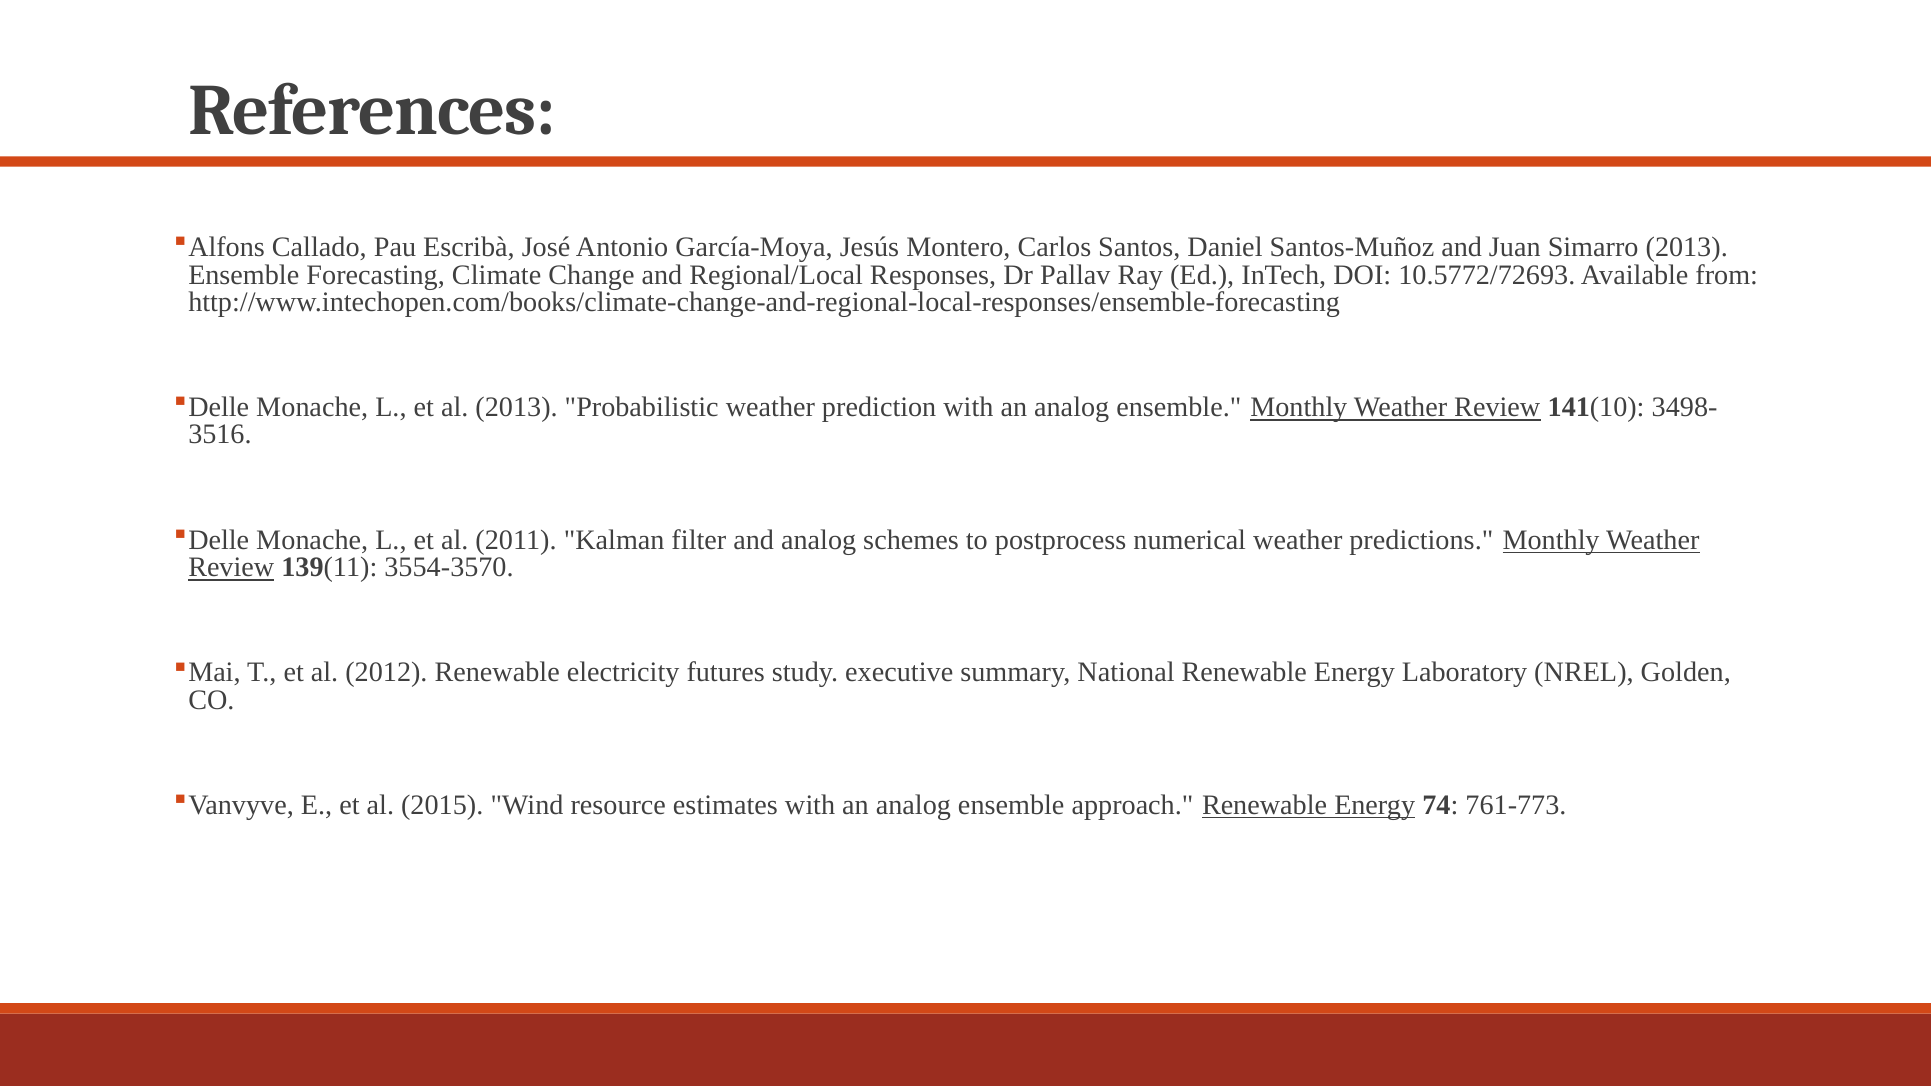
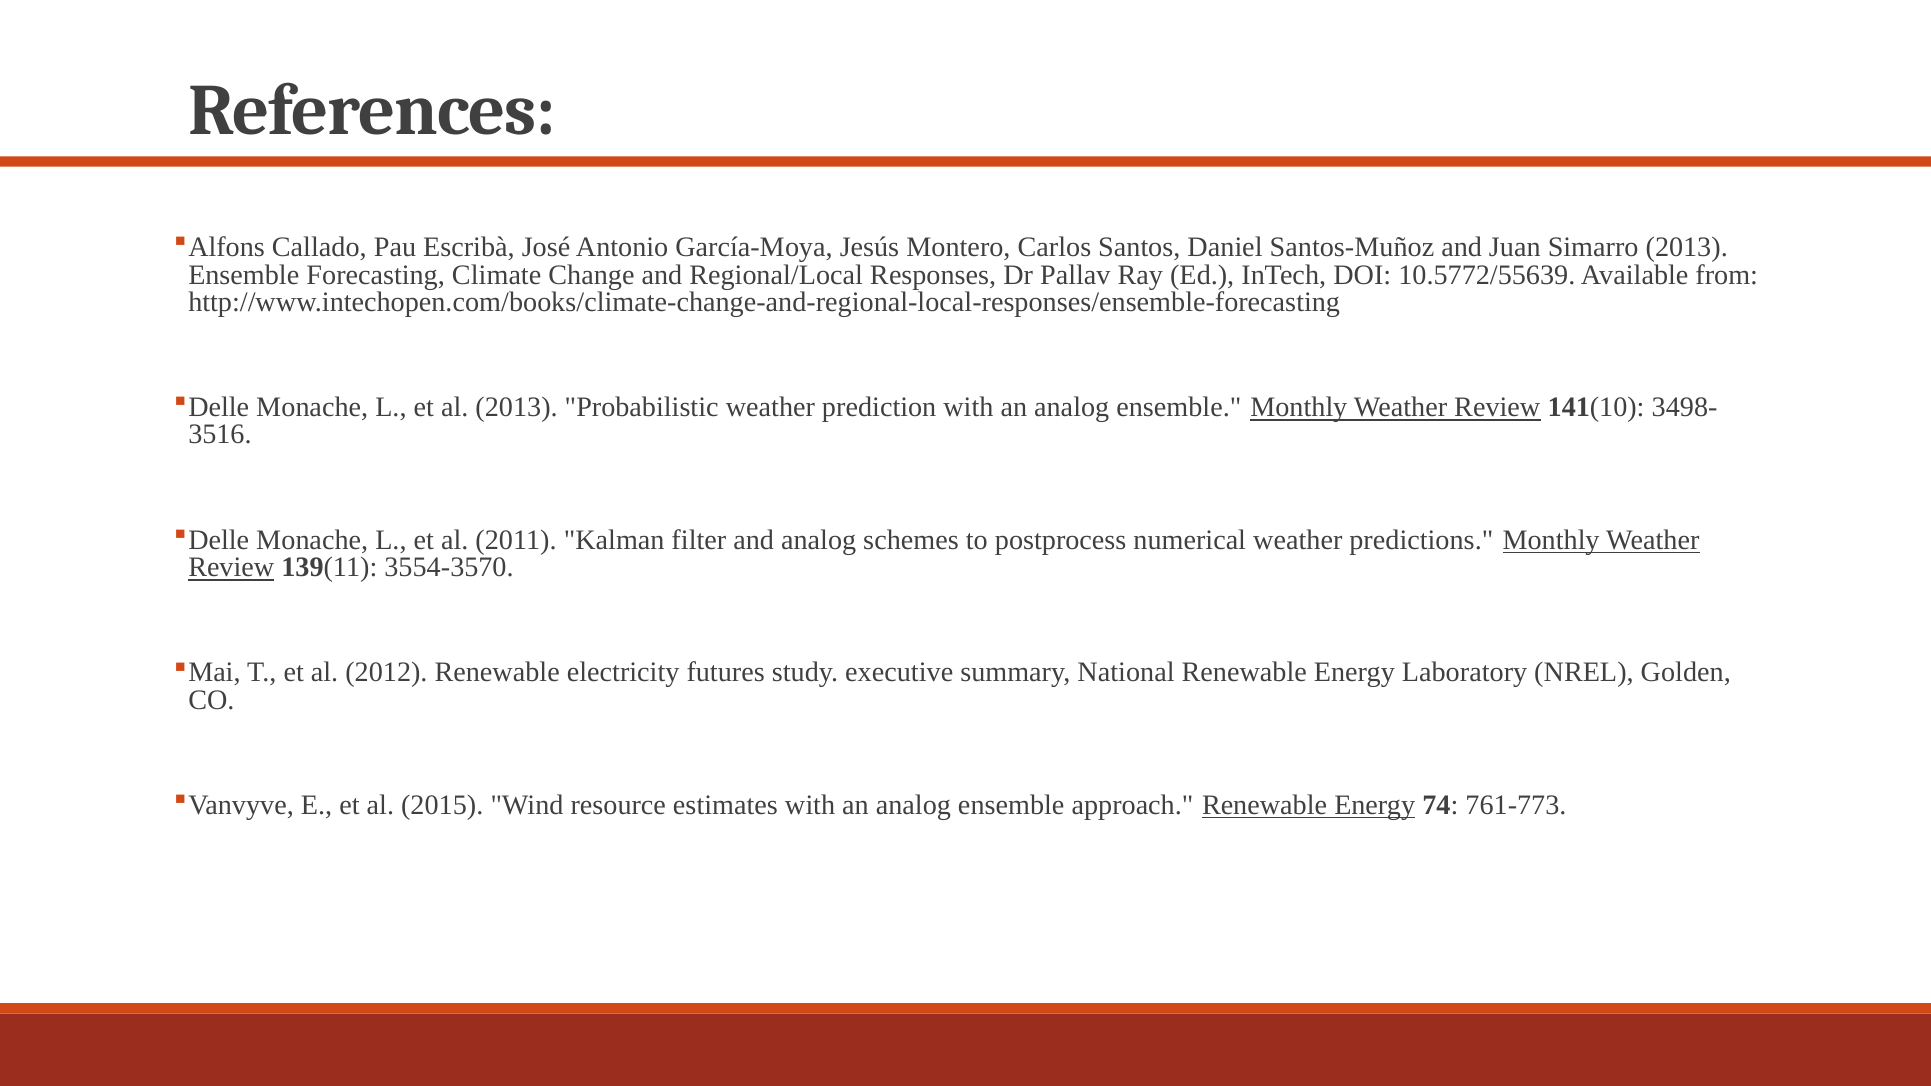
10.5772/72693: 10.5772/72693 -> 10.5772/55639
